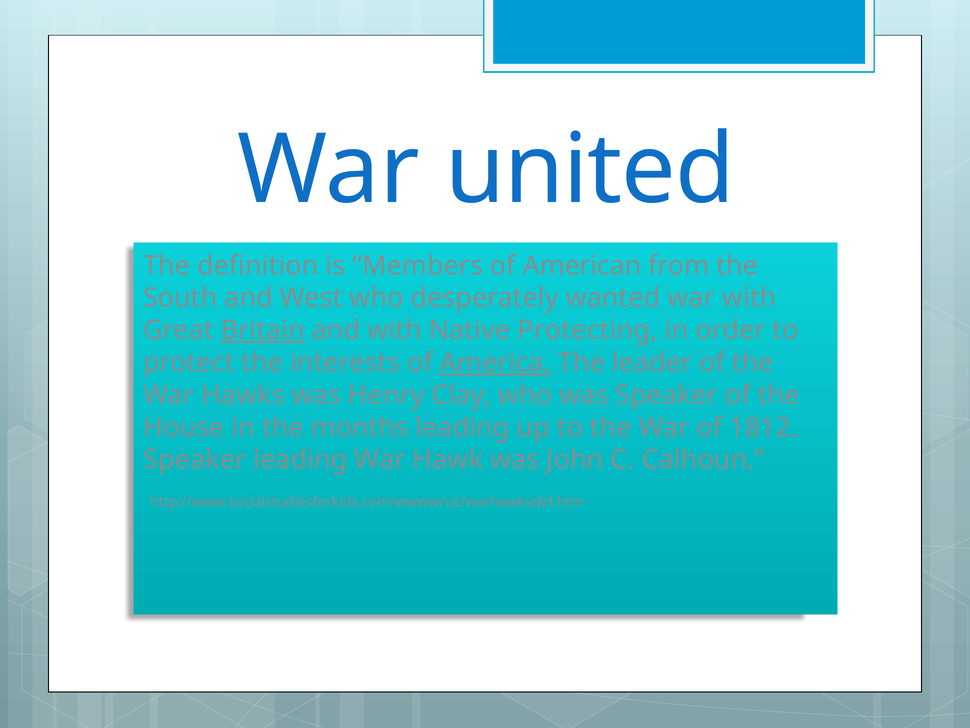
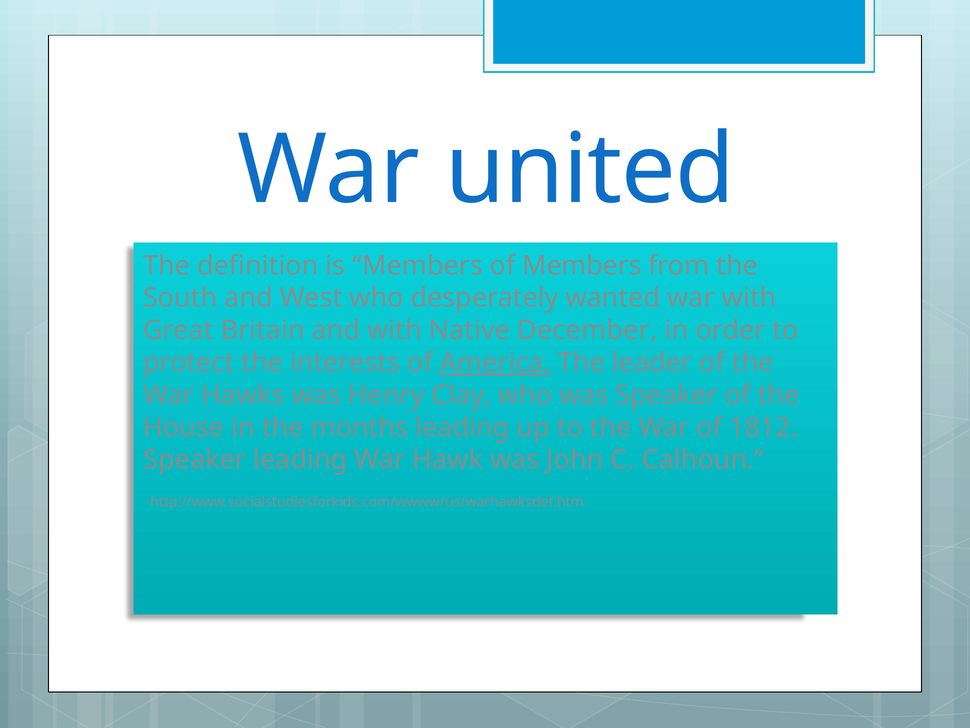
of American: American -> Members
Britain underline: present -> none
Protecting: Protecting -> December
